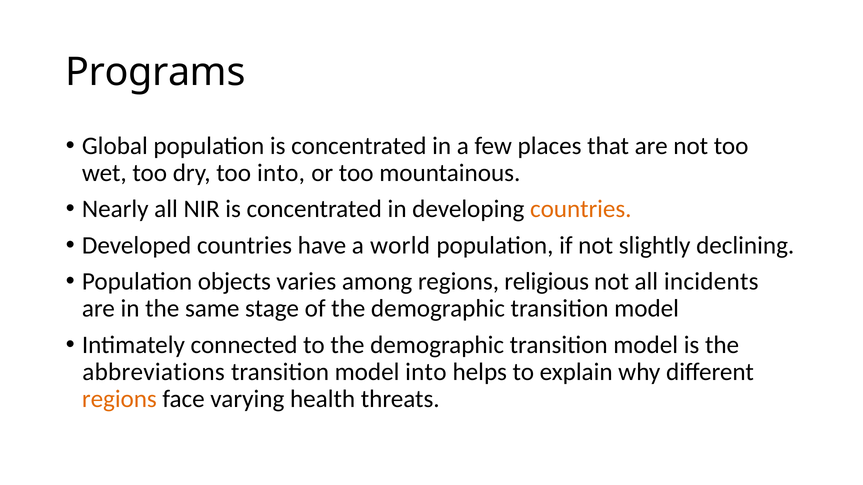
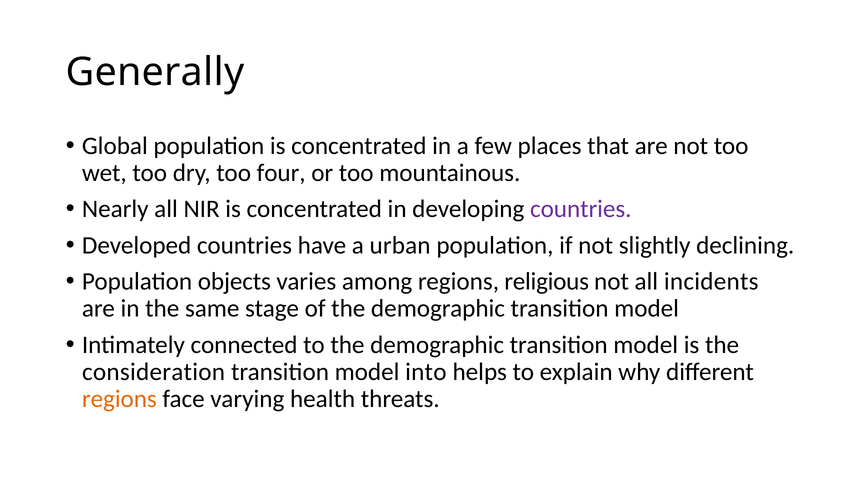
Programs: Programs -> Generally
too into: into -> four
countries at (581, 209) colour: orange -> purple
world: world -> urban
abbreviations: abbreviations -> consideration
